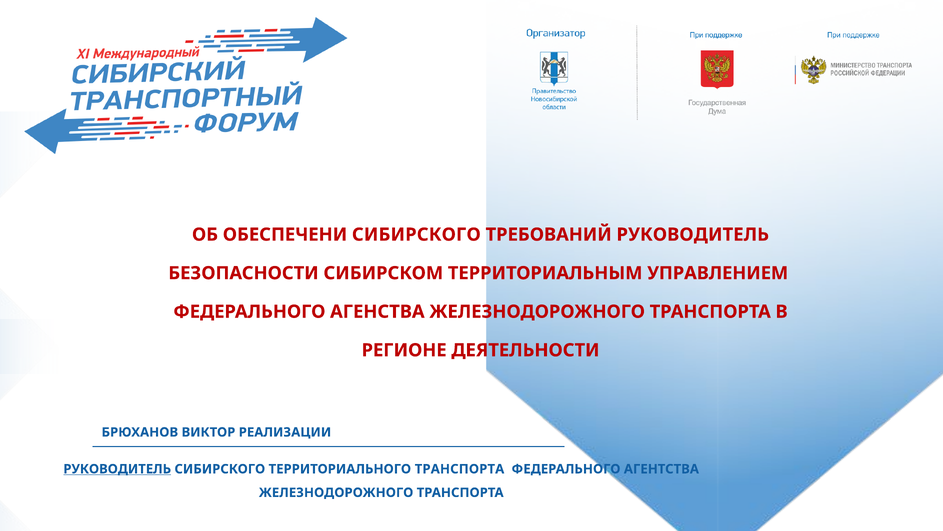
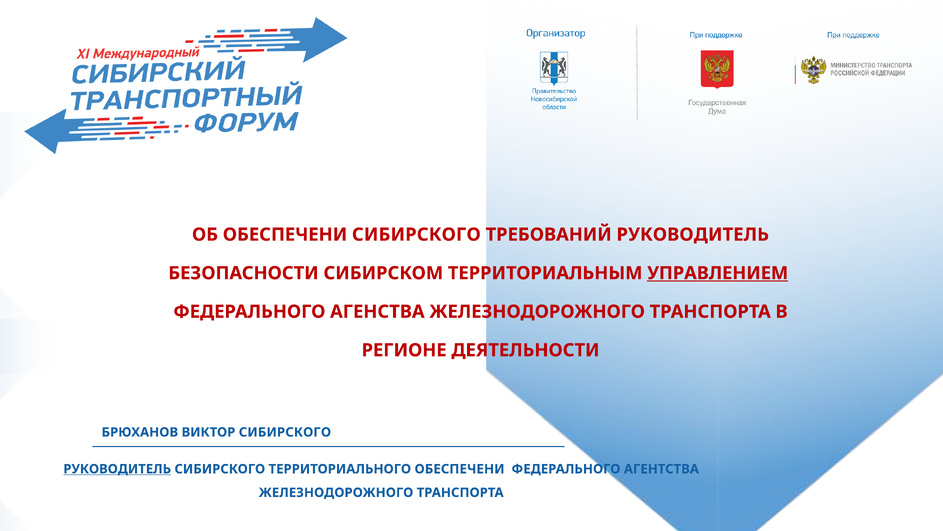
УПРАВЛЕНИЕМ underline: none -> present
ВИКТОР РЕАЛИЗАЦИИ: РЕАЛИЗАЦИИ -> СИБИРСКОГО
ТЕРРИТОРИАЛЬНОГО ТРАНСПОРТА: ТРАНСПОРТА -> ОБЕСПЕЧЕНИ
